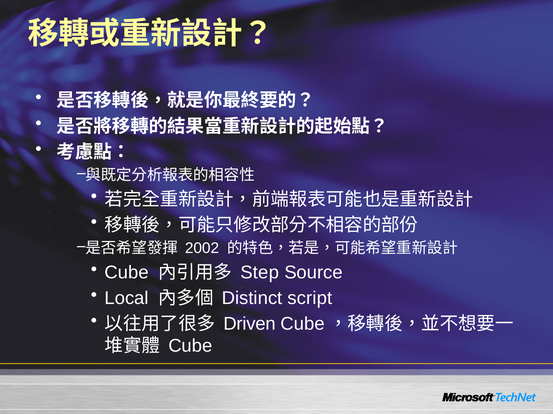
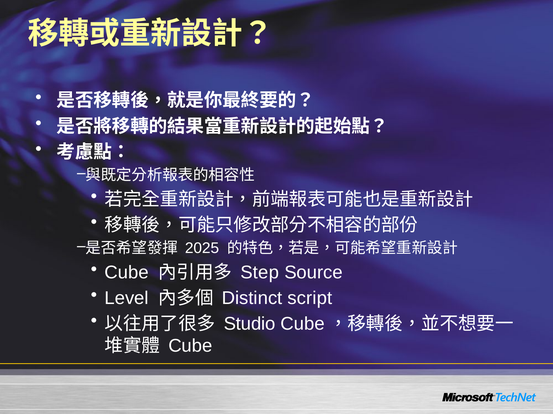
2002: 2002 -> 2025
Local: Local -> Level
Driven: Driven -> Studio
